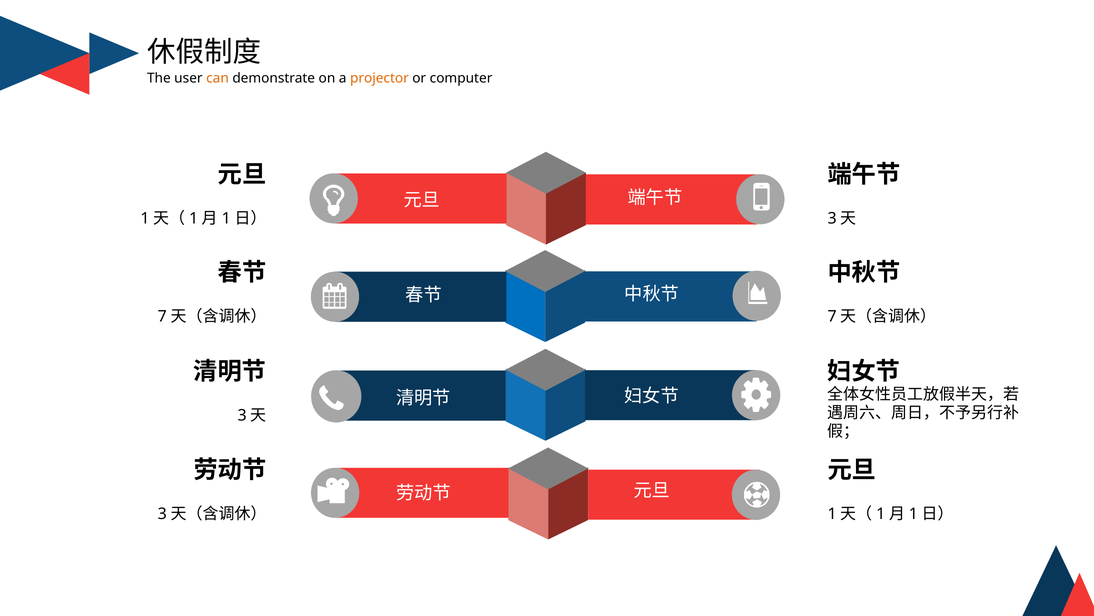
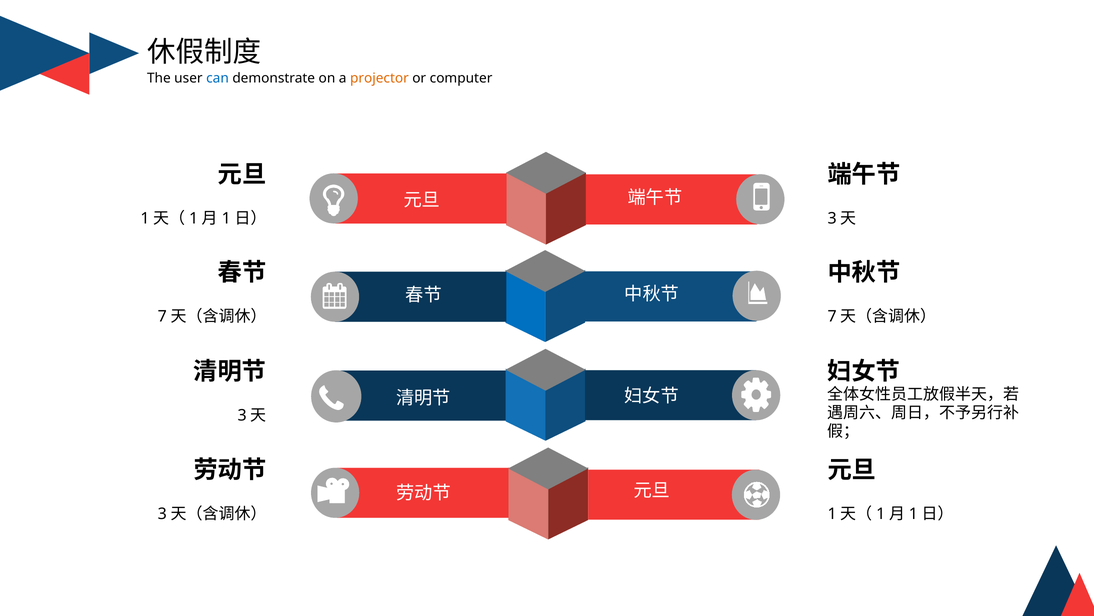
can colour: orange -> blue
